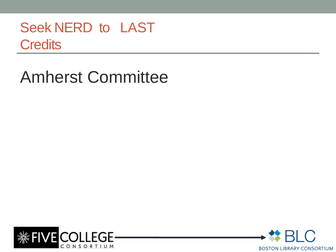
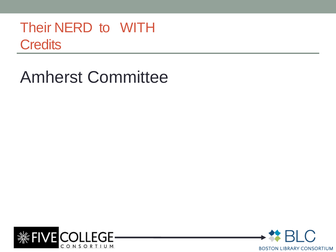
Seek: Seek -> Their
LAST: LAST -> WITH
